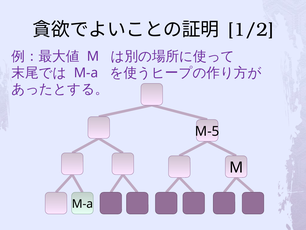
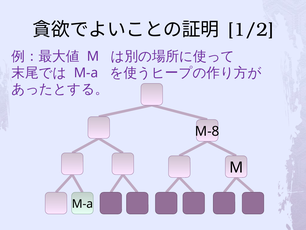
M-5: M-5 -> M-8
